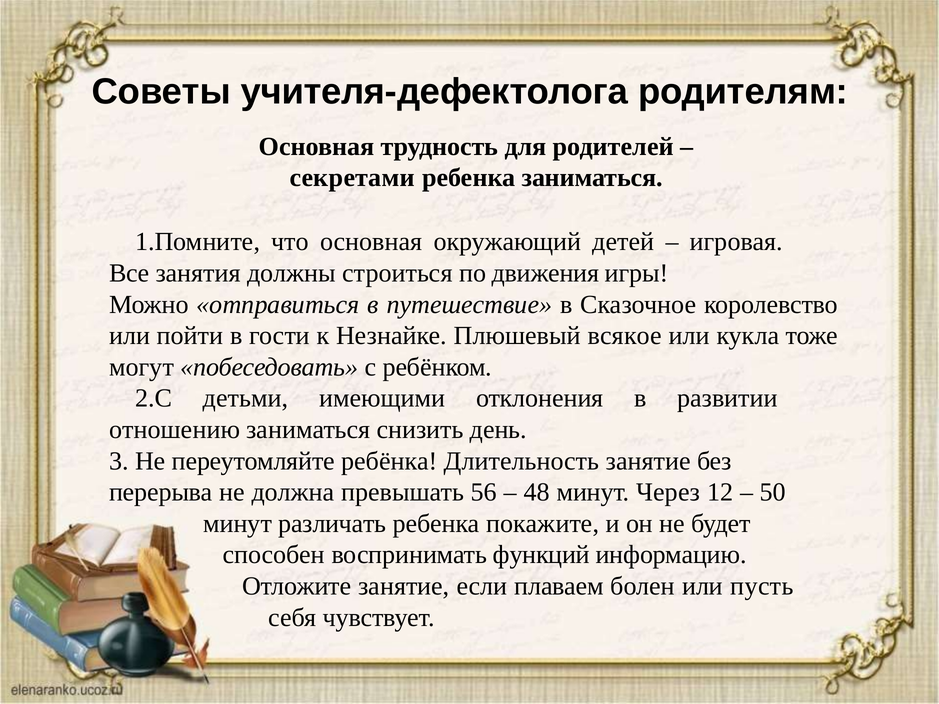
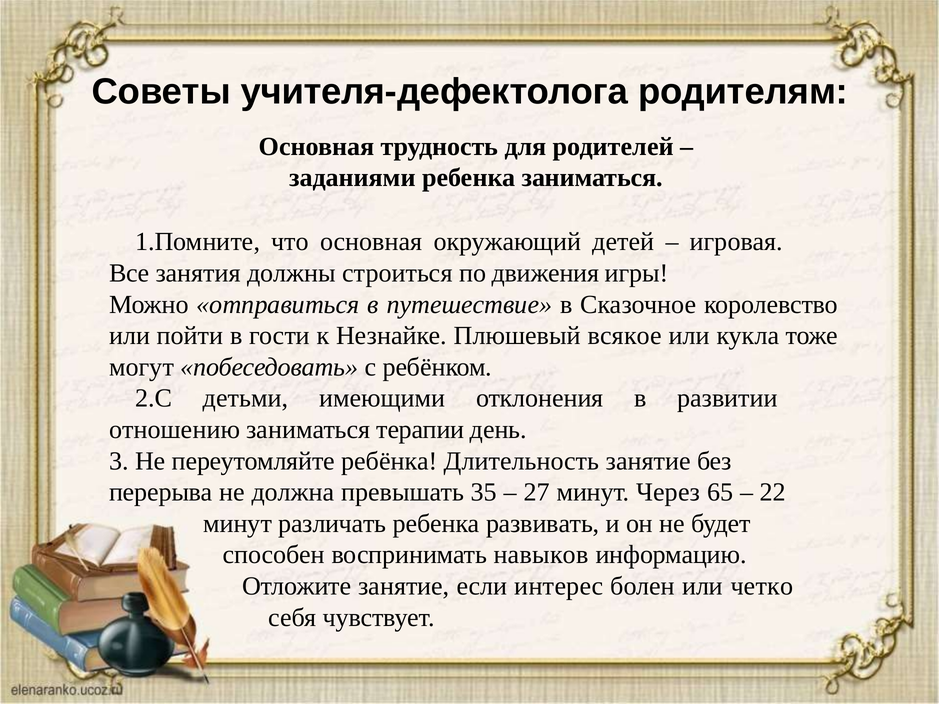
секретами: секретами -> заданиями
снизить: снизить -> терапии
56: 56 -> 35
48: 48 -> 27
12: 12 -> 65
50: 50 -> 22
покажите: покажите -> развивать
функций: функций -> навыков
плаваем: плаваем -> интерес
пусть: пусть -> четко
